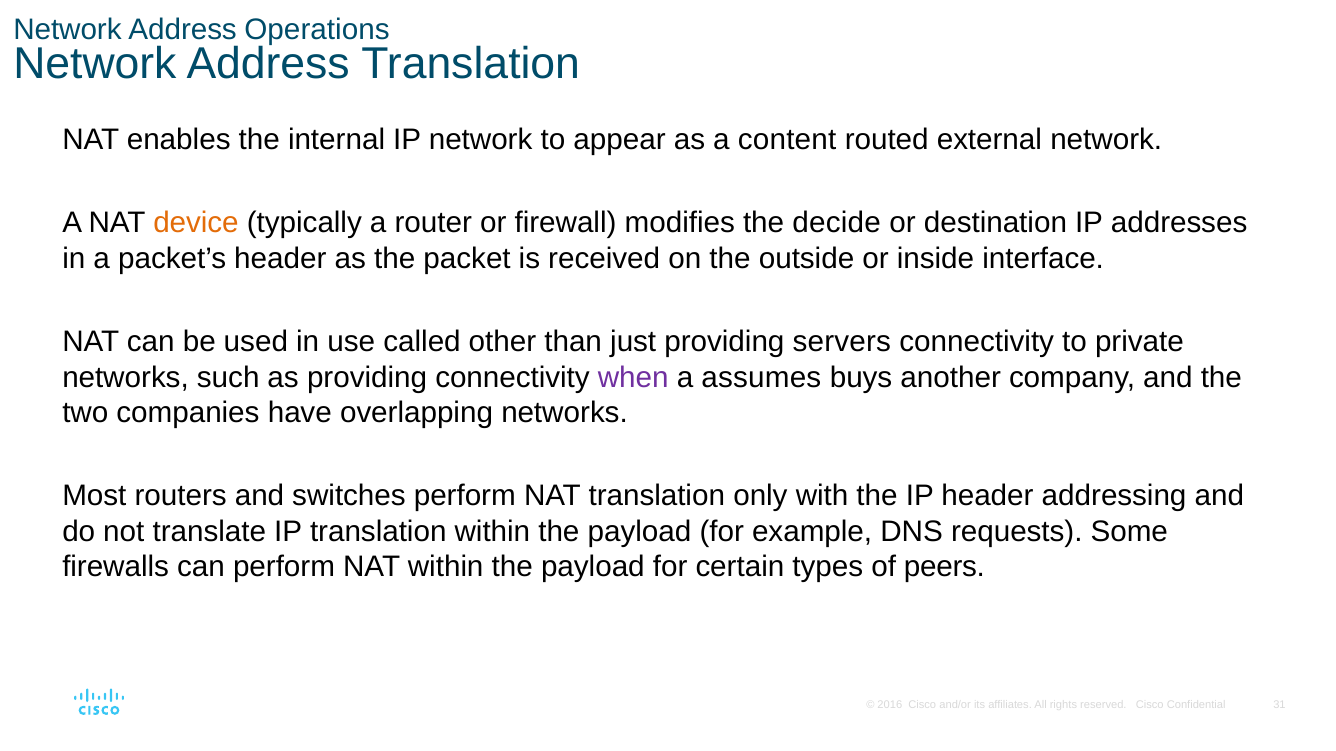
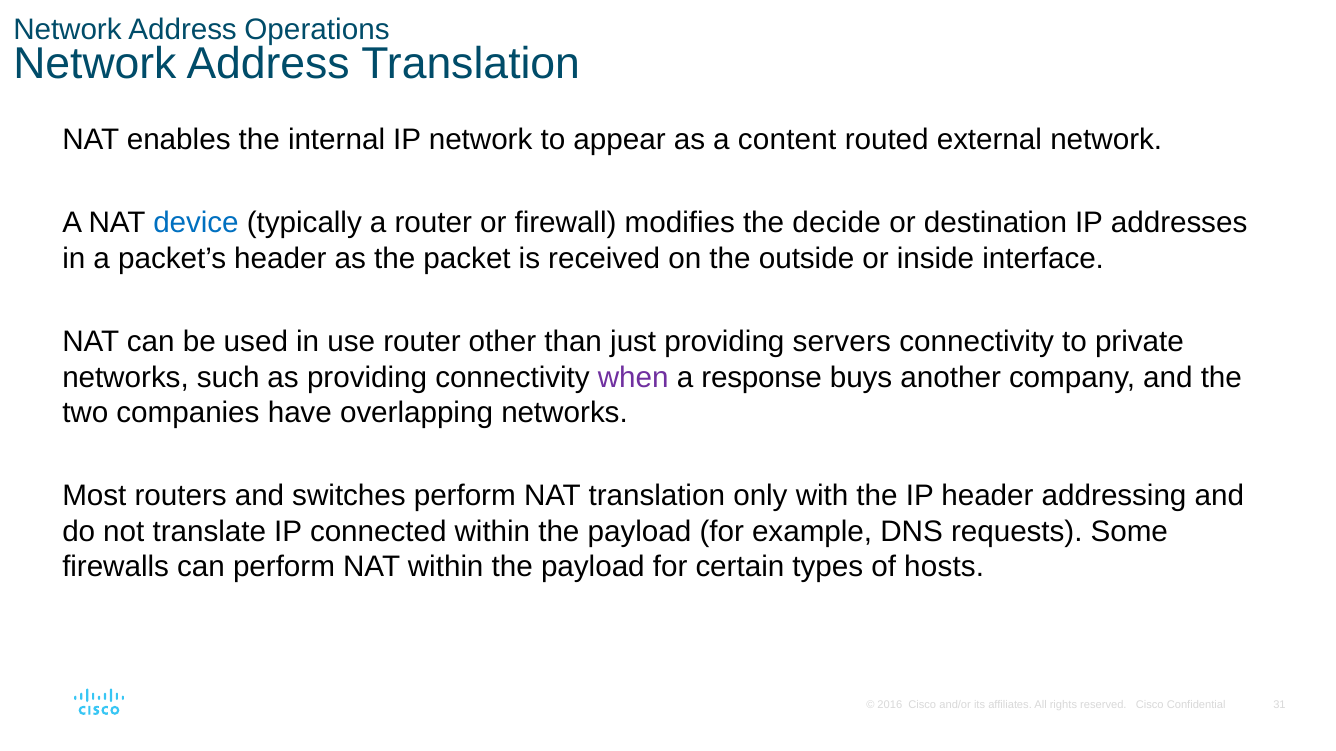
device colour: orange -> blue
use called: called -> router
assumes: assumes -> response
IP translation: translation -> connected
peers: peers -> hosts
